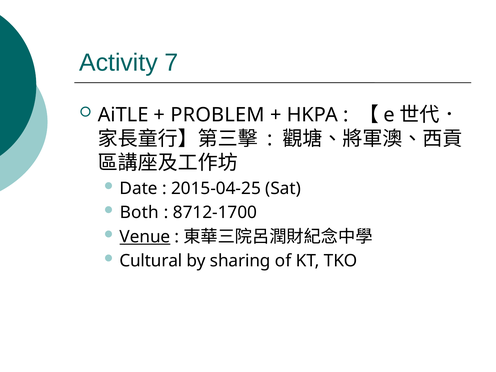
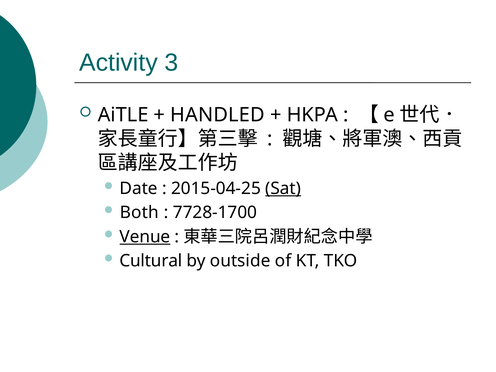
7: 7 -> 3
PROBLEM: PROBLEM -> HANDLED
Sat underline: none -> present
8712-1700: 8712-1700 -> 7728-1700
sharing: sharing -> outside
